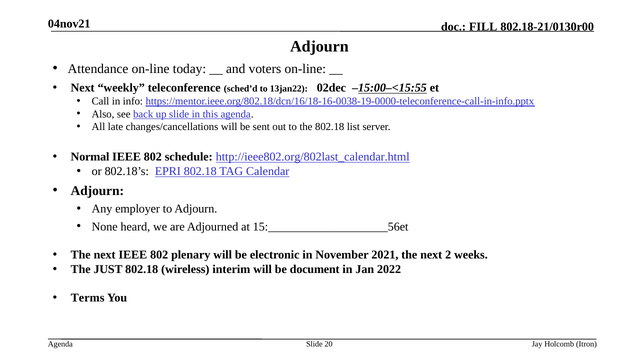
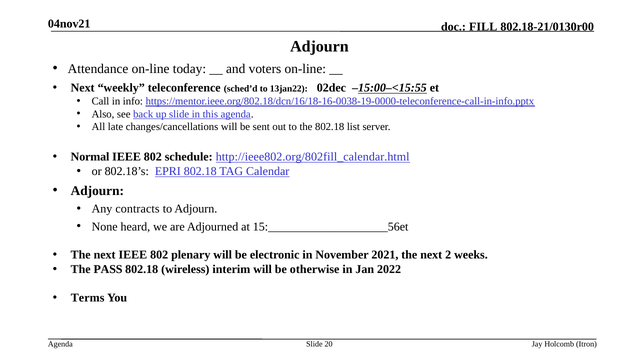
http://ieee802.org/802last_calendar.html: http://ieee802.org/802last_calendar.html -> http://ieee802.org/802fill_calendar.html
employer: employer -> contracts
JUST: JUST -> PASS
document: document -> otherwise
